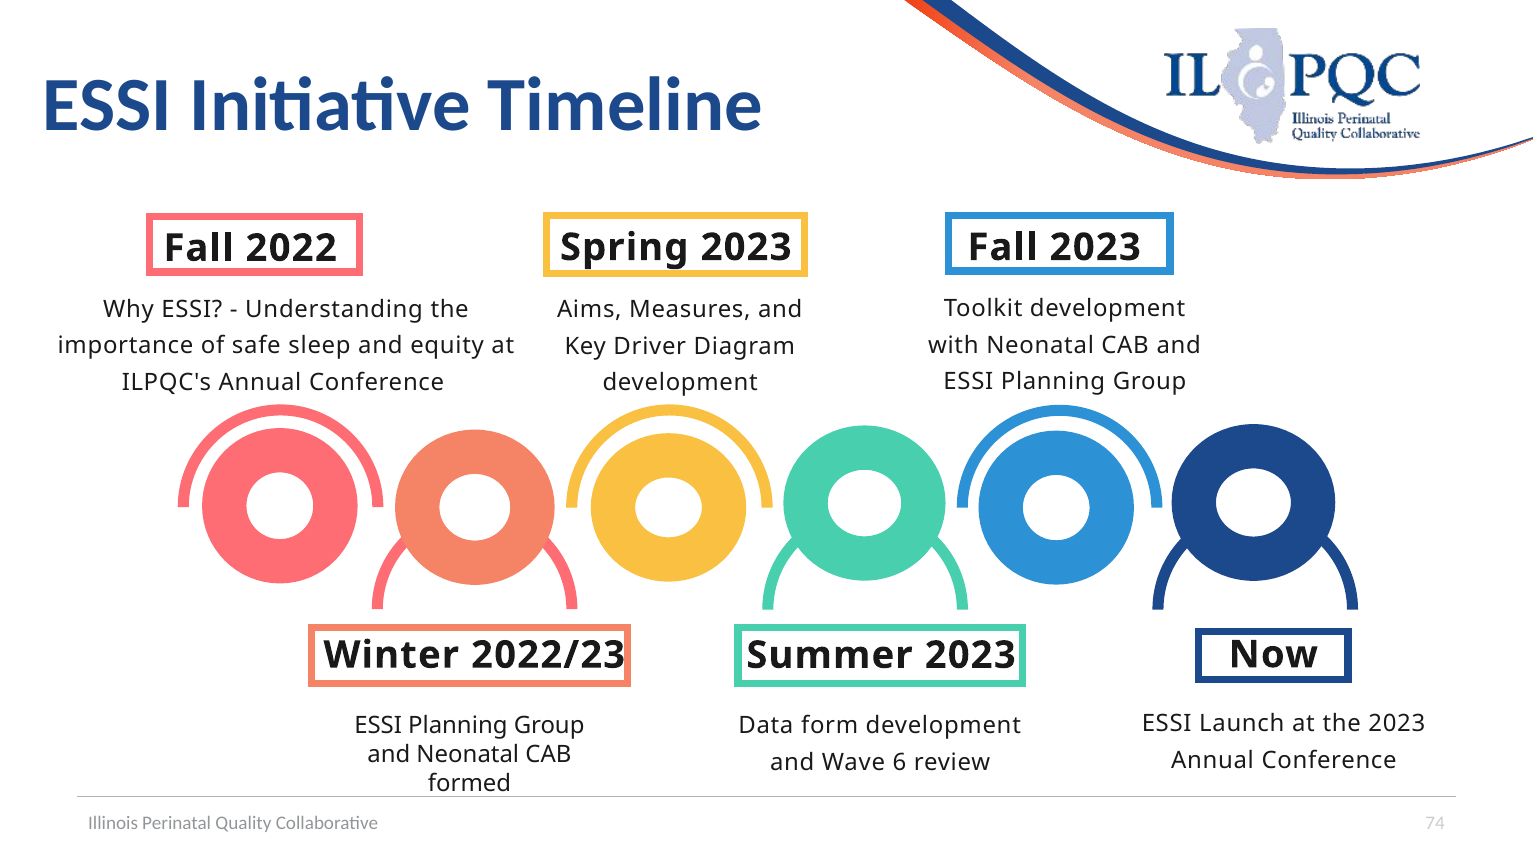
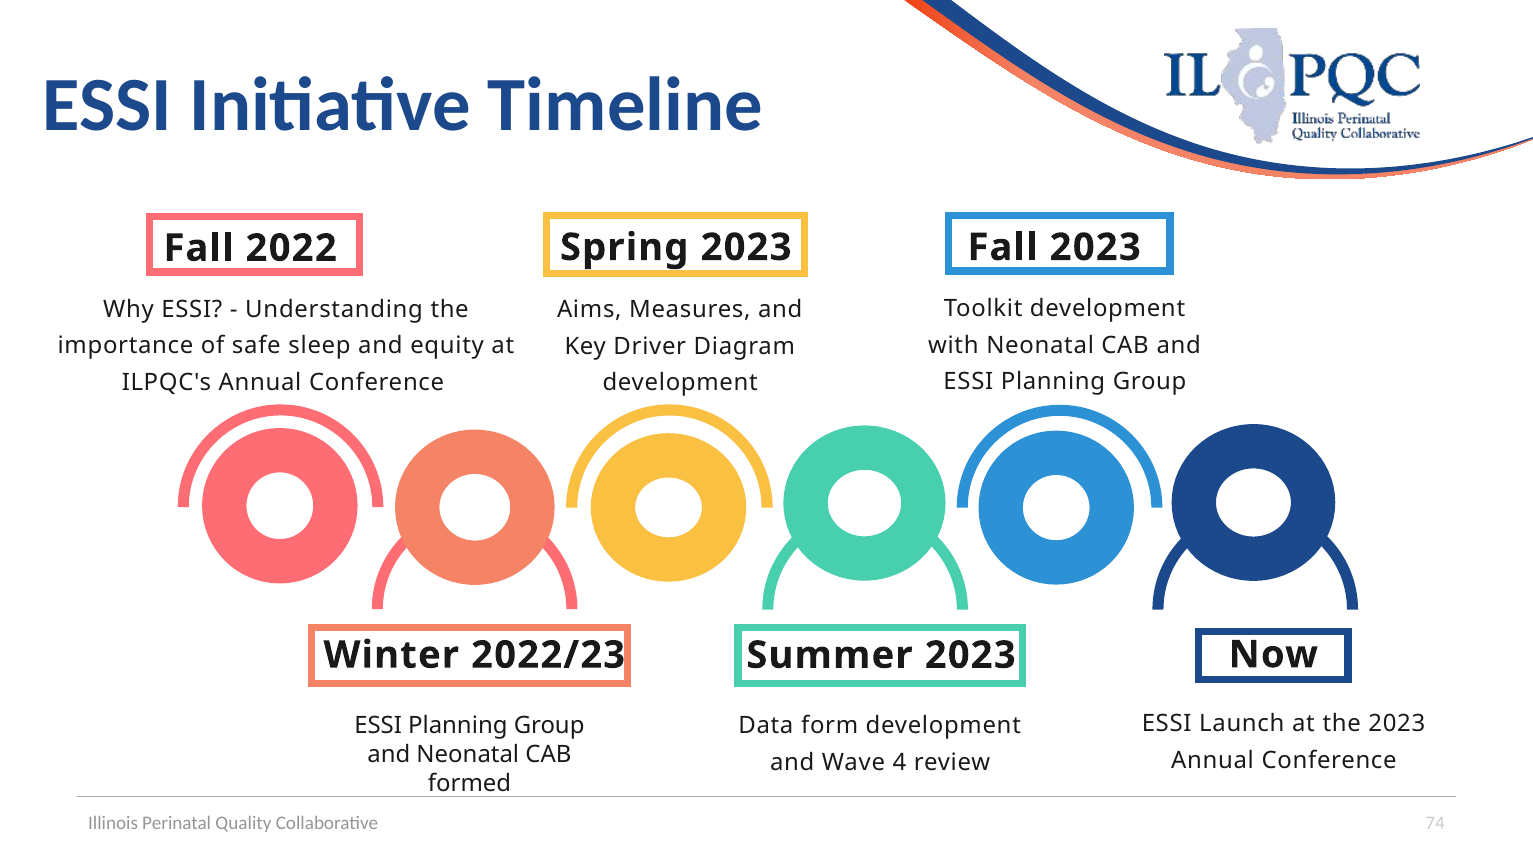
6: 6 -> 4
